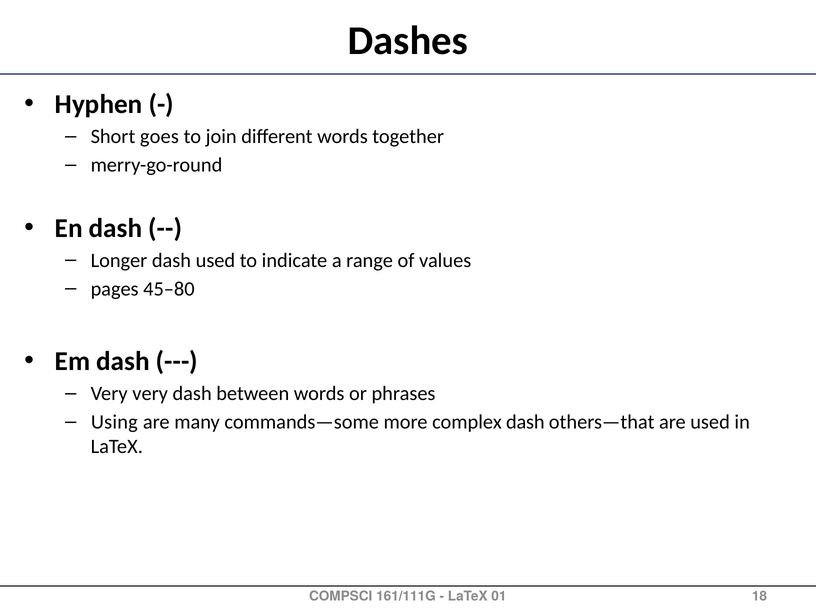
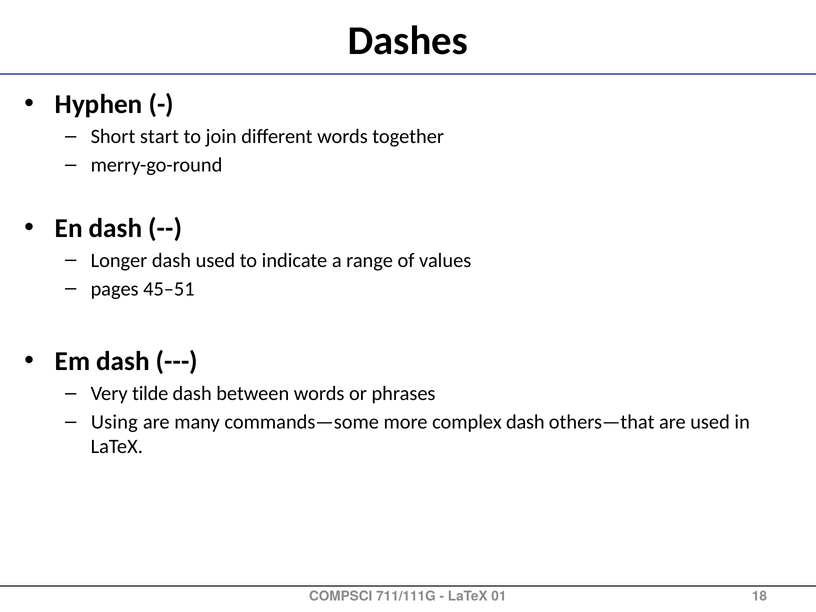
goes: goes -> start
45–80: 45–80 -> 45–51
Very very: very -> tilde
161/111G: 161/111G -> 711/111G
